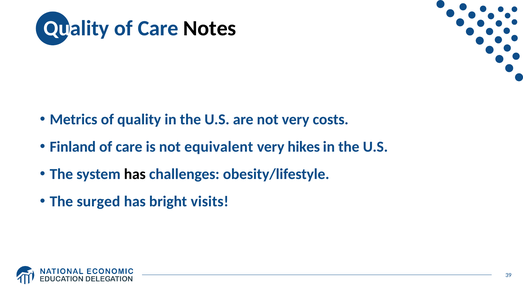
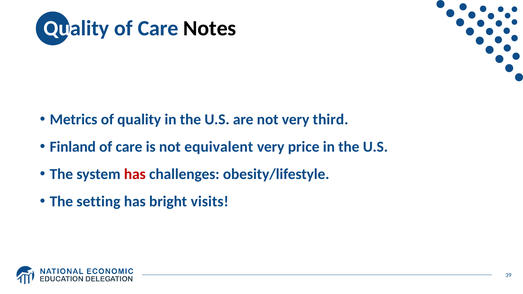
costs: costs -> third
hikes: hikes -> price
has at (135, 174) colour: black -> red
surged: surged -> setting
